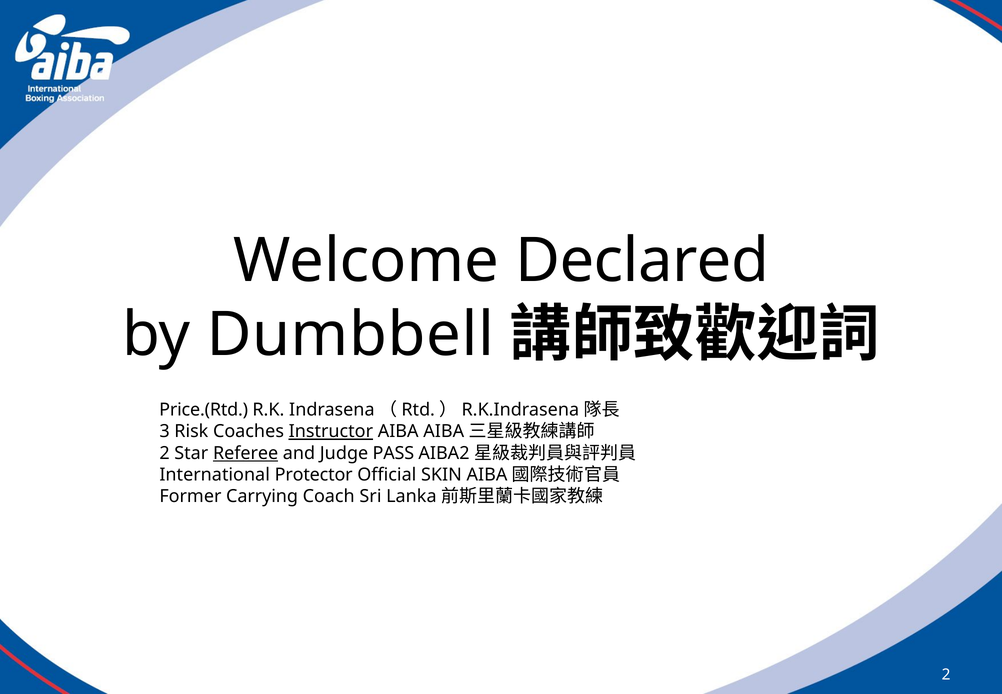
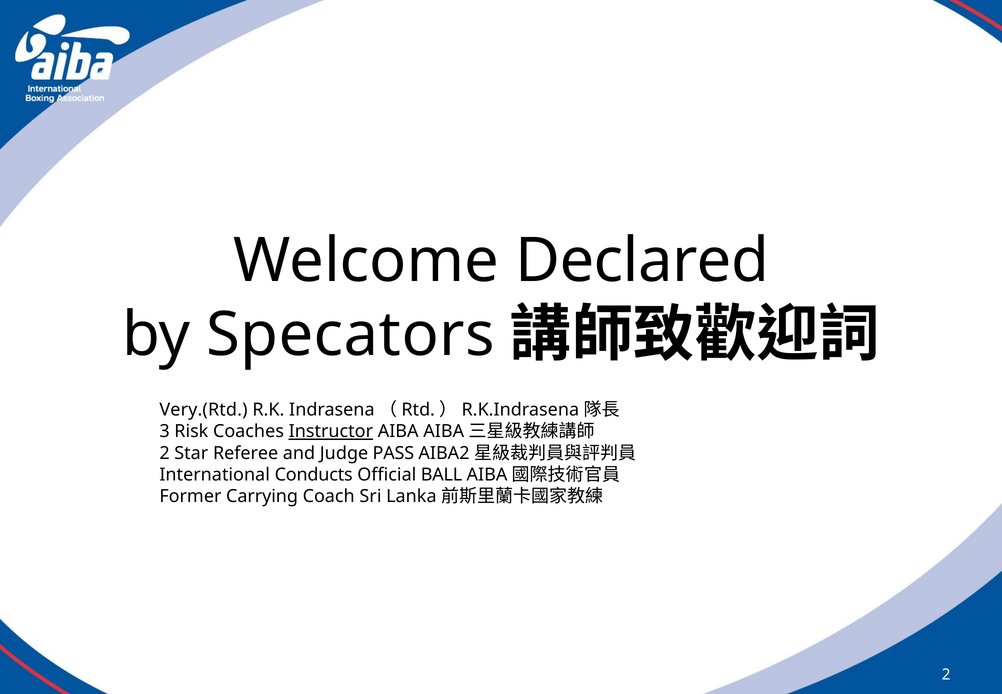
Dumbbell: Dumbbell -> Specators
Price.(Rtd: Price.(Rtd -> Very.(Rtd
Referee underline: present -> none
Protector: Protector -> Conducts
SKIN: SKIN -> BALL
